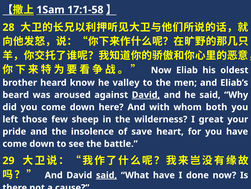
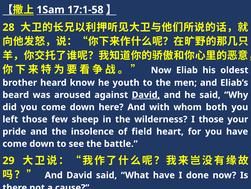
valley: valley -> youth
I great: great -> those
save: save -> field
said at (106, 175) underline: present -> none
